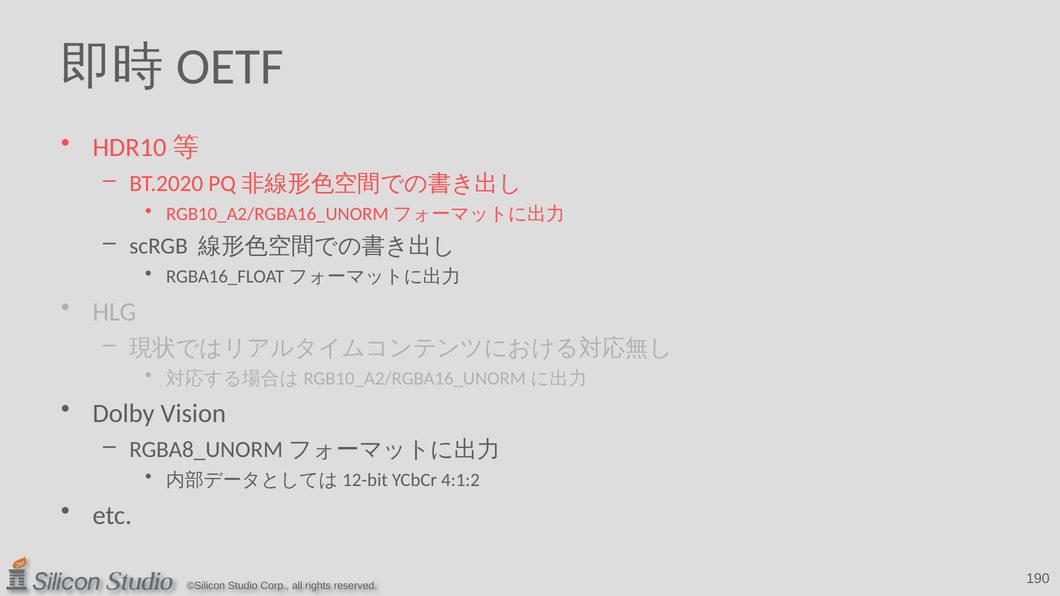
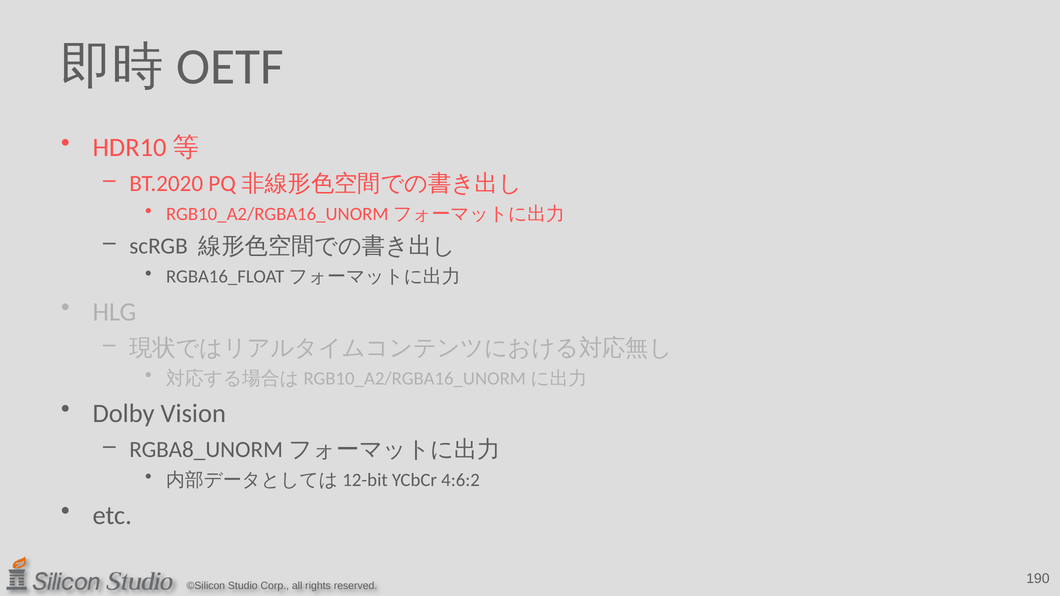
4:1:2: 4:1:2 -> 4:6:2
